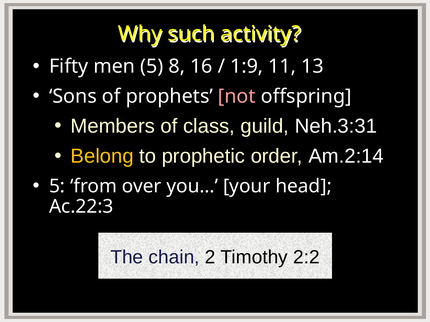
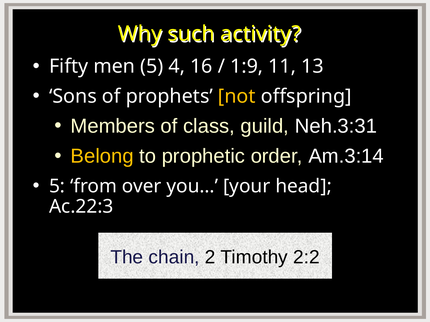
8: 8 -> 4
not colour: pink -> yellow
Am.2:14: Am.2:14 -> Am.3:14
